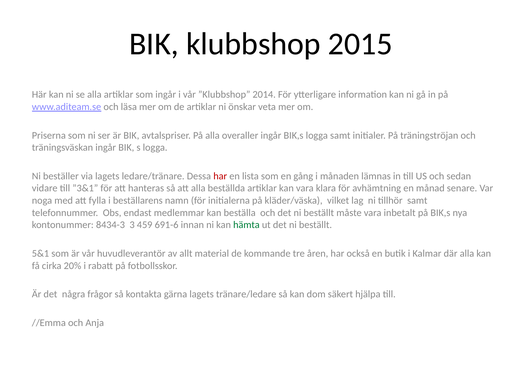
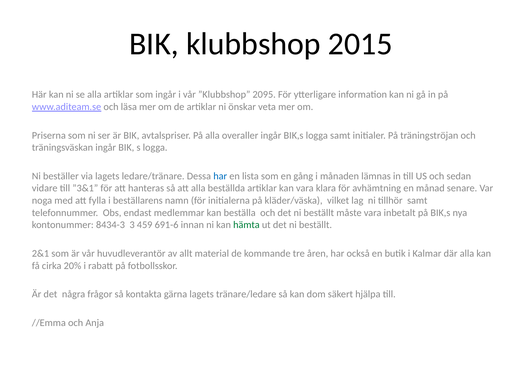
2014: 2014 -> 2095
har at (220, 176) colour: red -> blue
5&1: 5&1 -> 2&1
